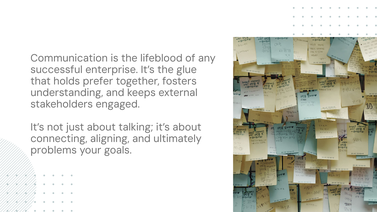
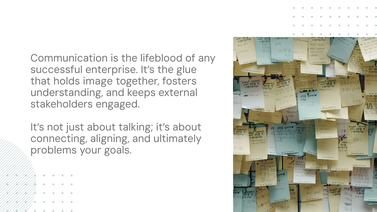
prefer: prefer -> image
